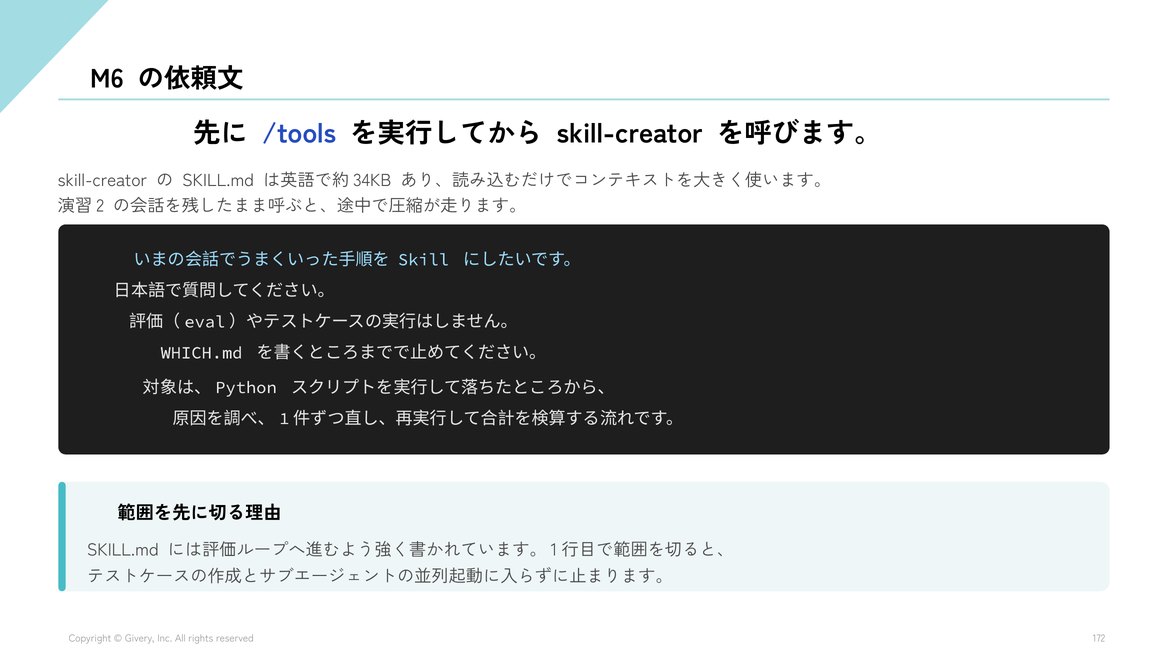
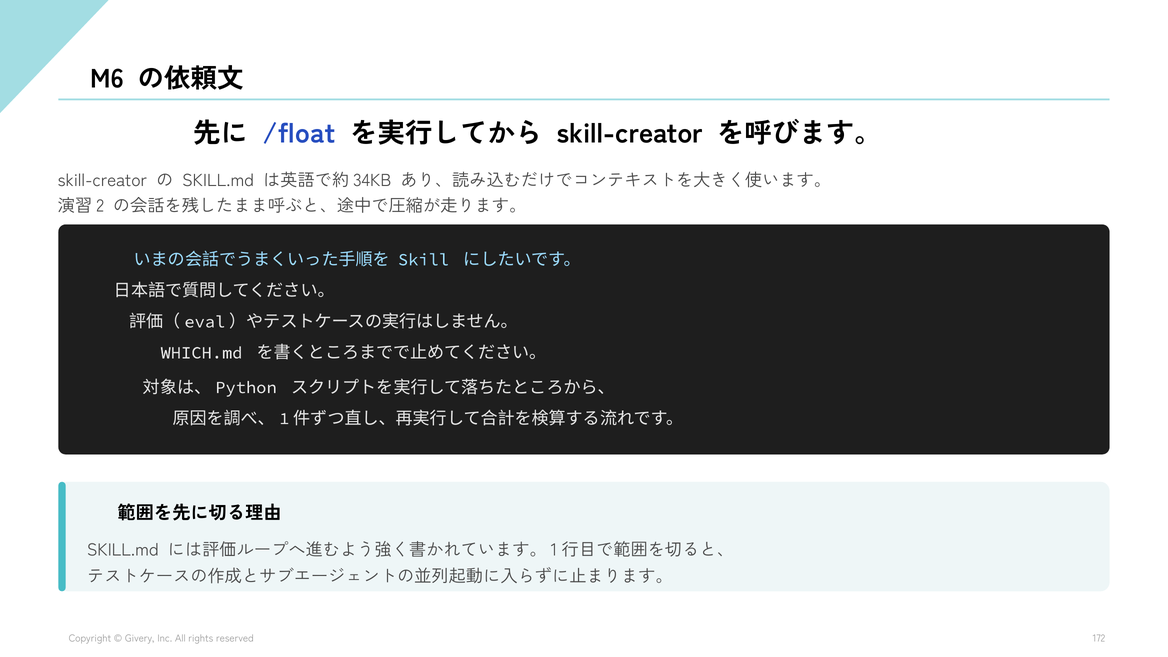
/tools: /tools -> /float
